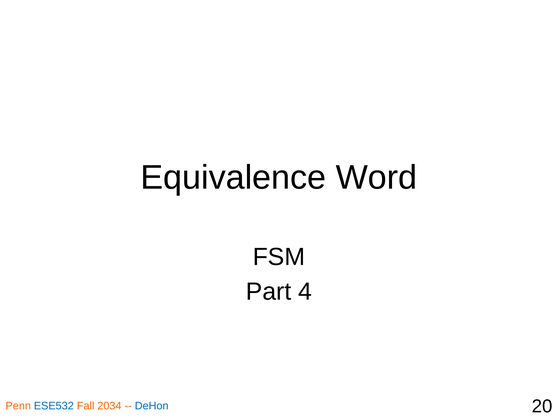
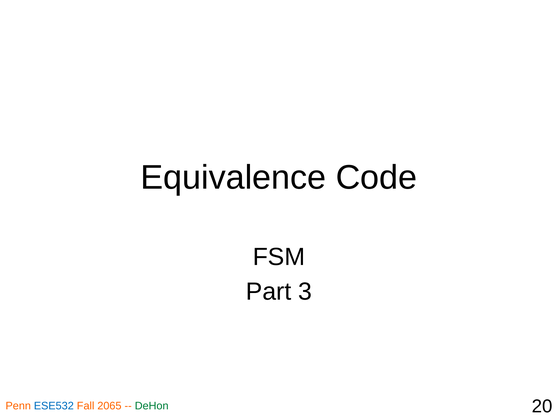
Word: Word -> Code
4: 4 -> 3
2034: 2034 -> 2065
DeHon colour: blue -> green
